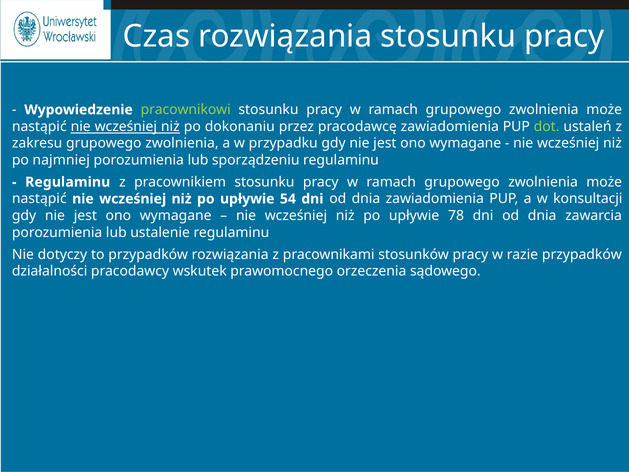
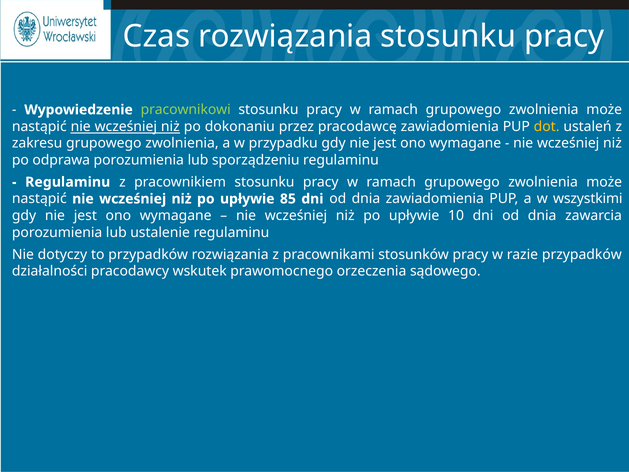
dot colour: light green -> yellow
najmniej: najmniej -> odprawa
54: 54 -> 85
konsultacji: konsultacji -> wszystkimi
78: 78 -> 10
